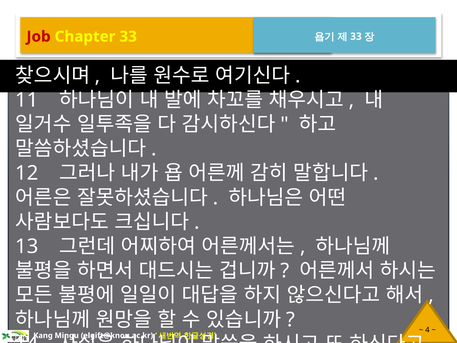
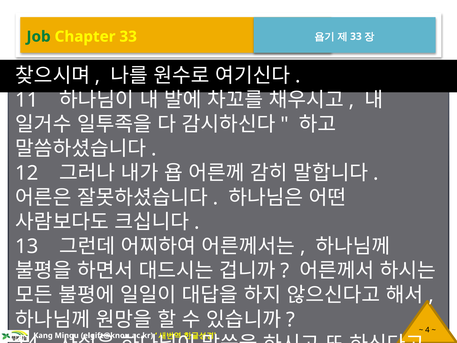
Job colour: red -> green
